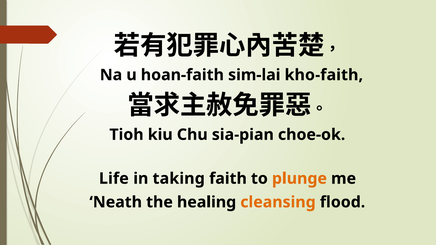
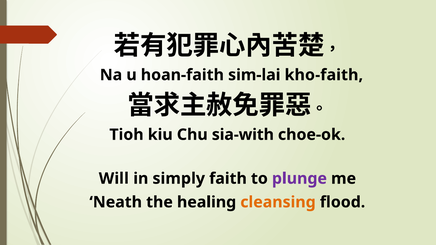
sia-pian: sia-pian -> sia-with
Life: Life -> Will
taking: taking -> simply
plunge colour: orange -> purple
